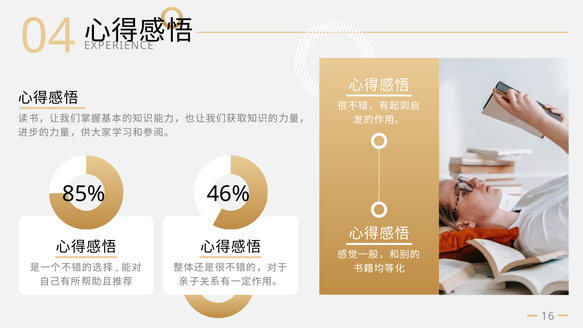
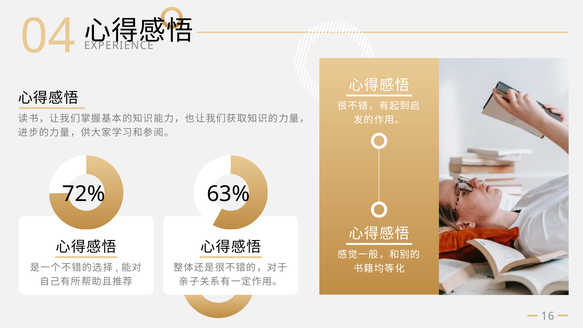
85%: 85% -> 72%
46%: 46% -> 63%
